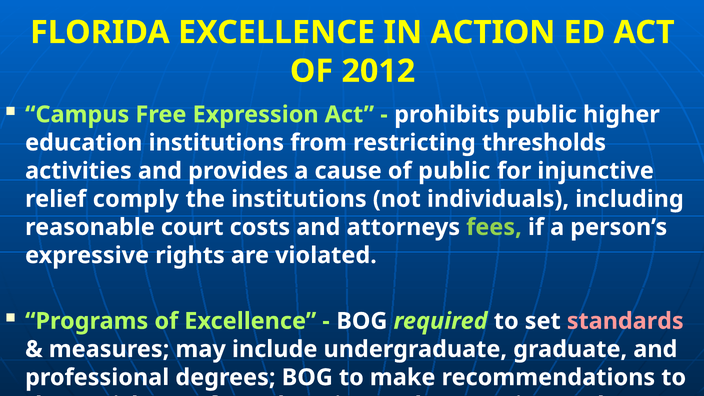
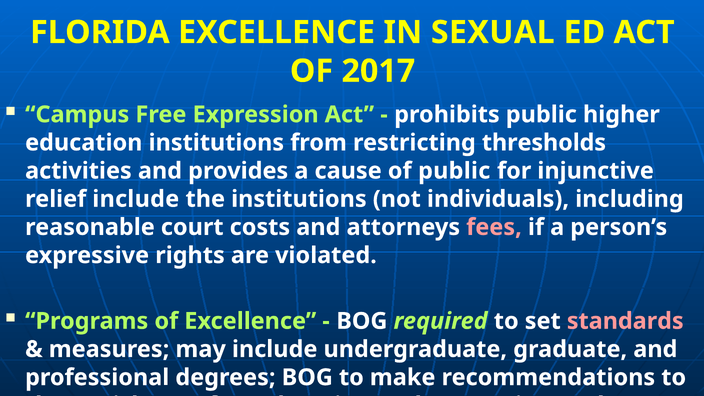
ACTION: ACTION -> SEXUAL
2012: 2012 -> 2017
relief comply: comply -> include
fees colour: light green -> pink
